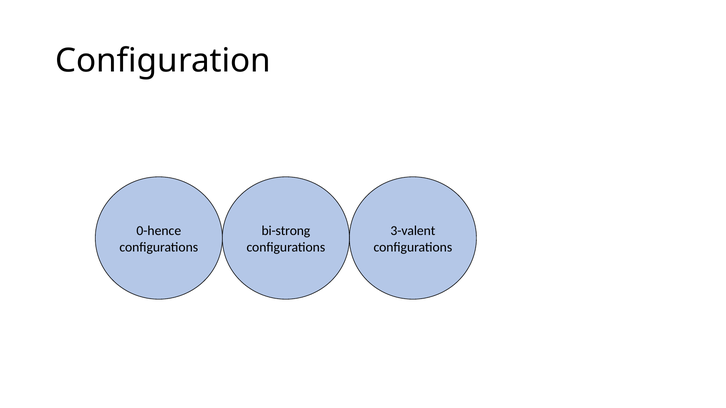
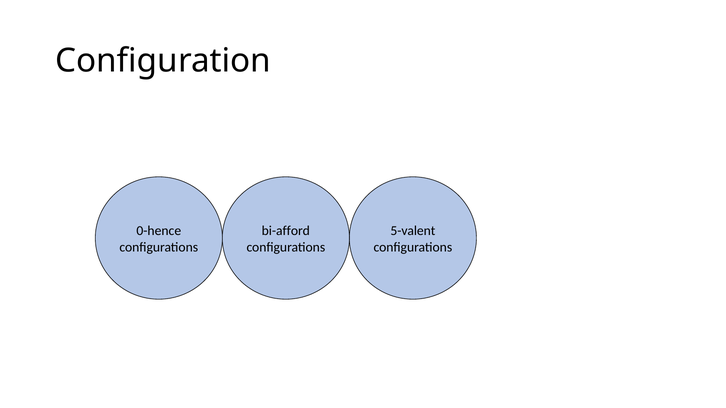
bi-strong: bi-strong -> bi-afford
3-valent: 3-valent -> 5-valent
